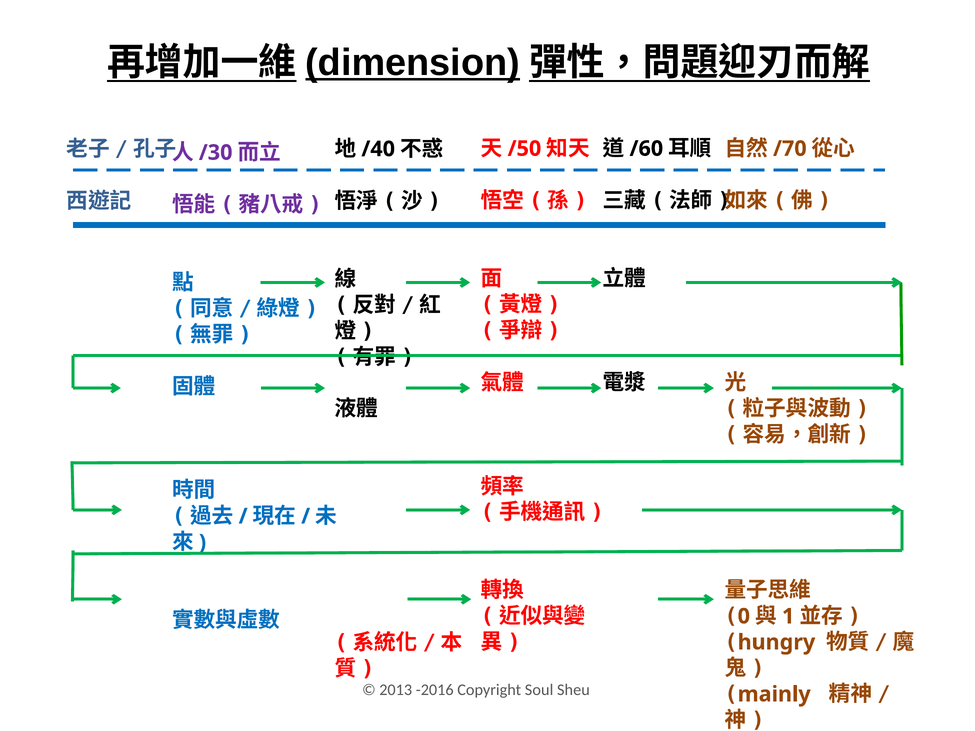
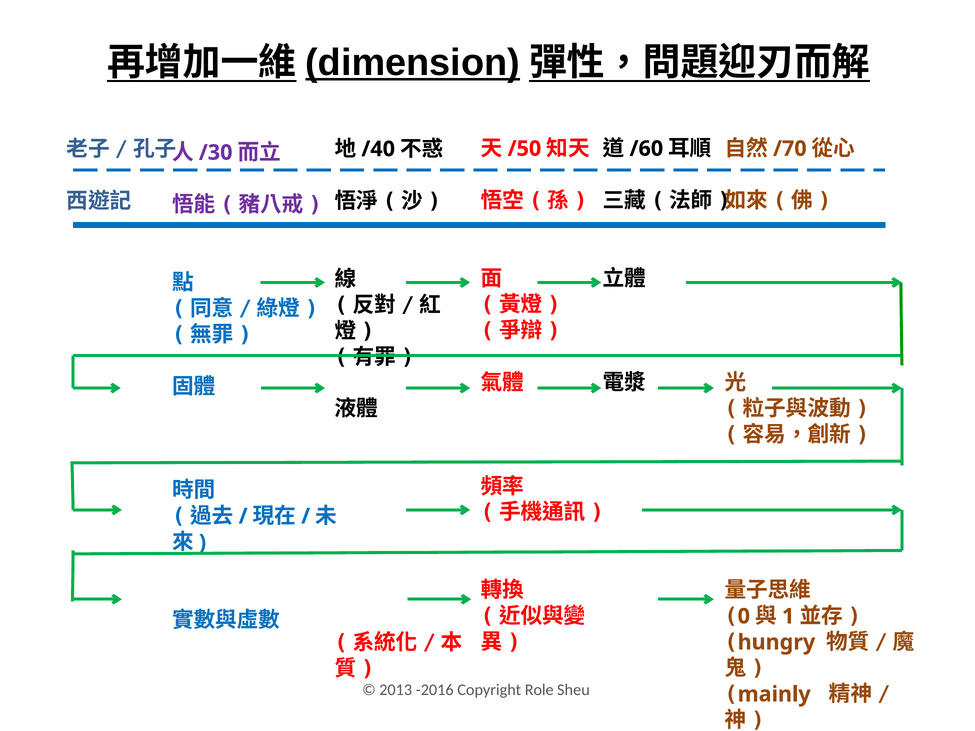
Soul: Soul -> Role
